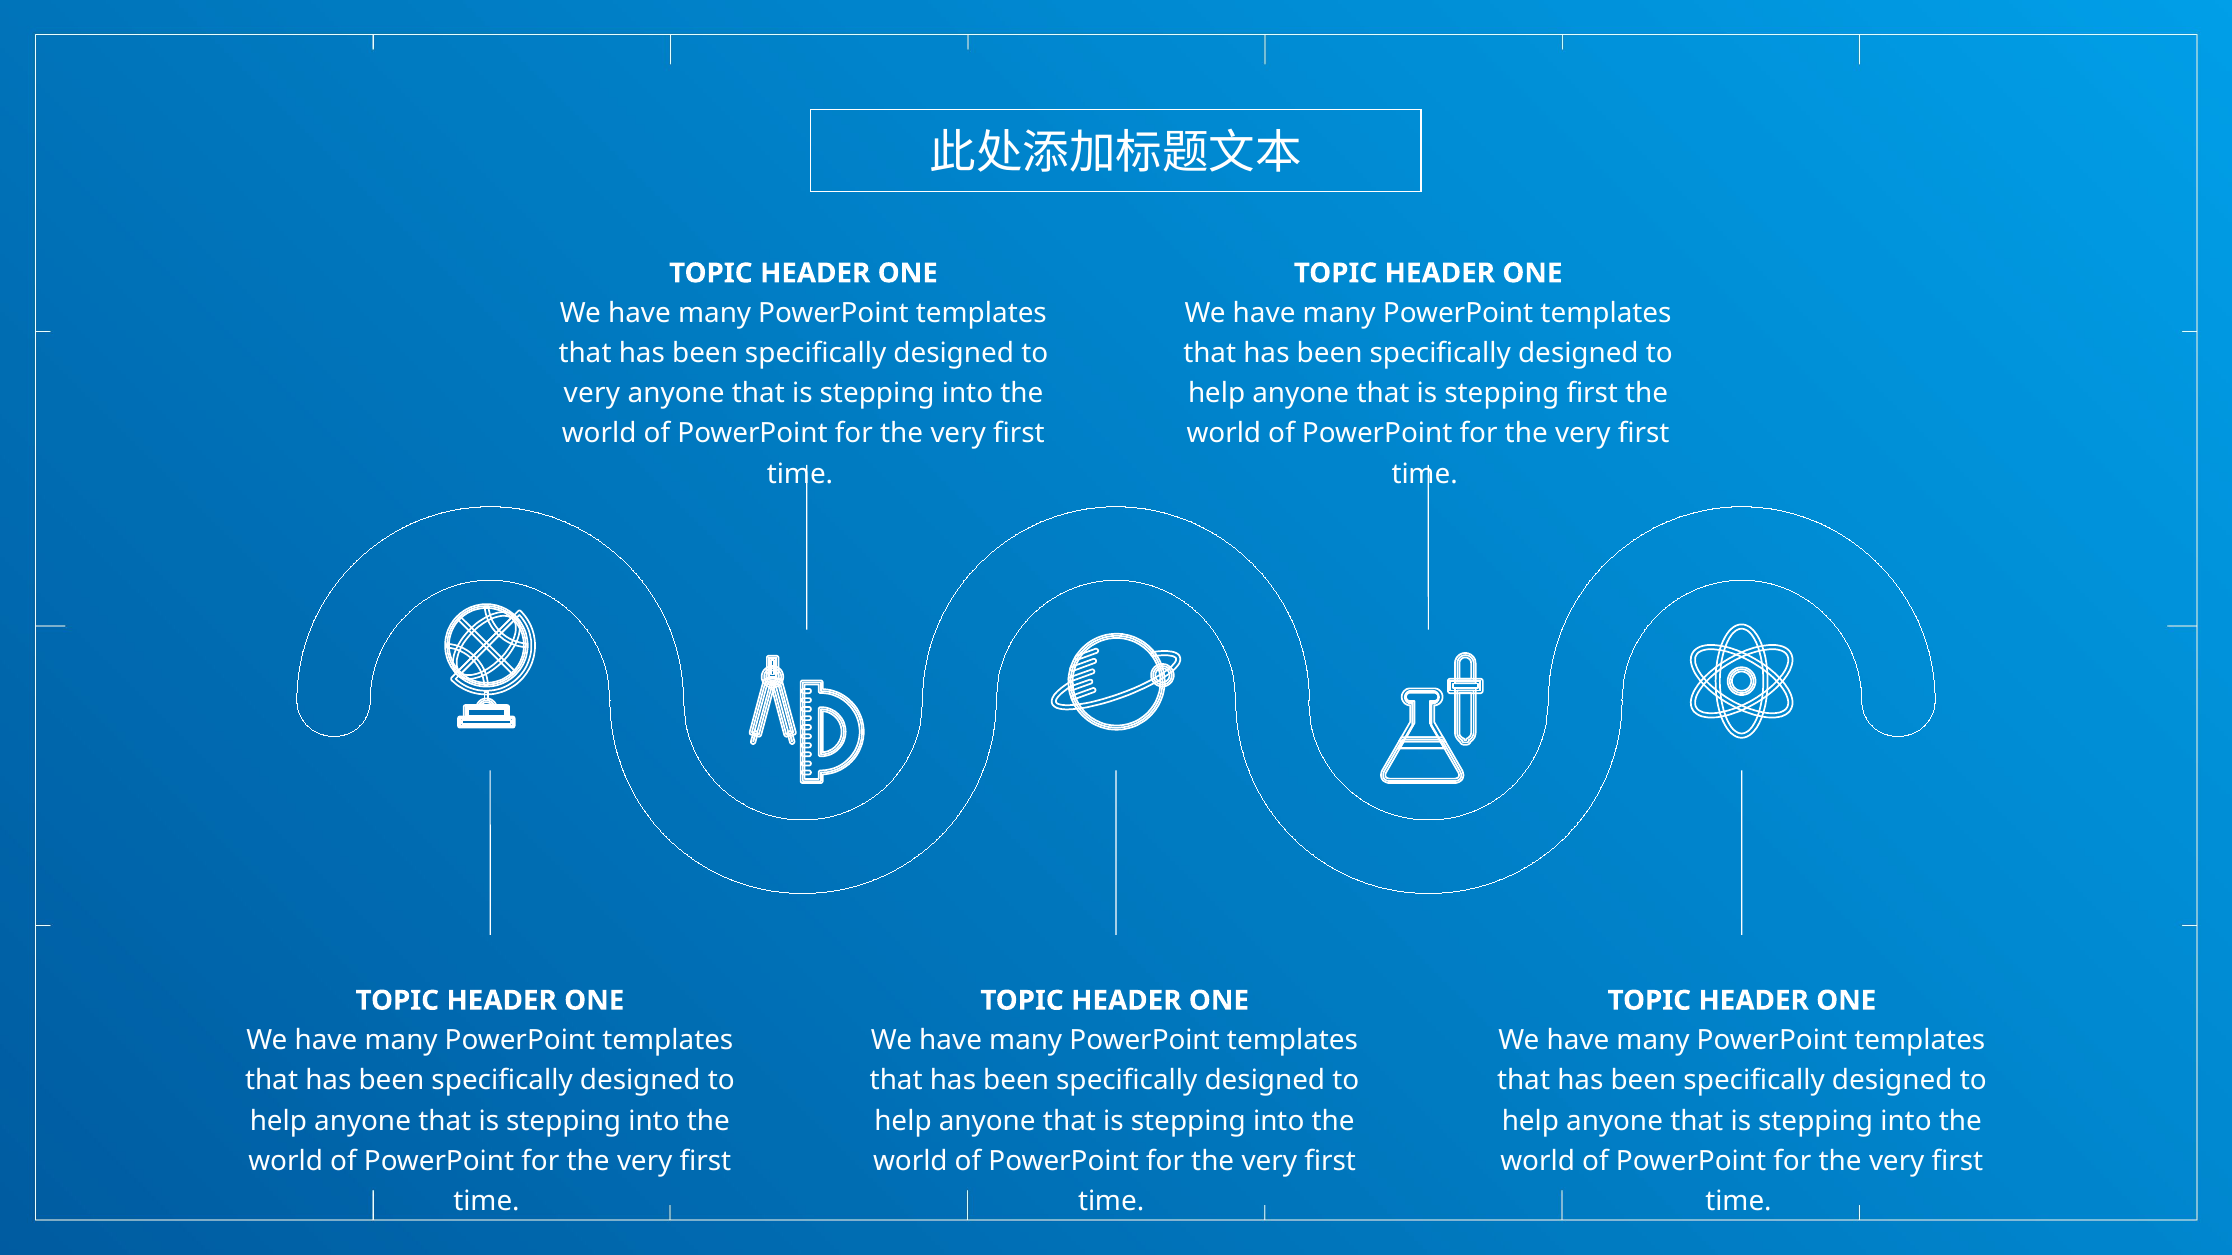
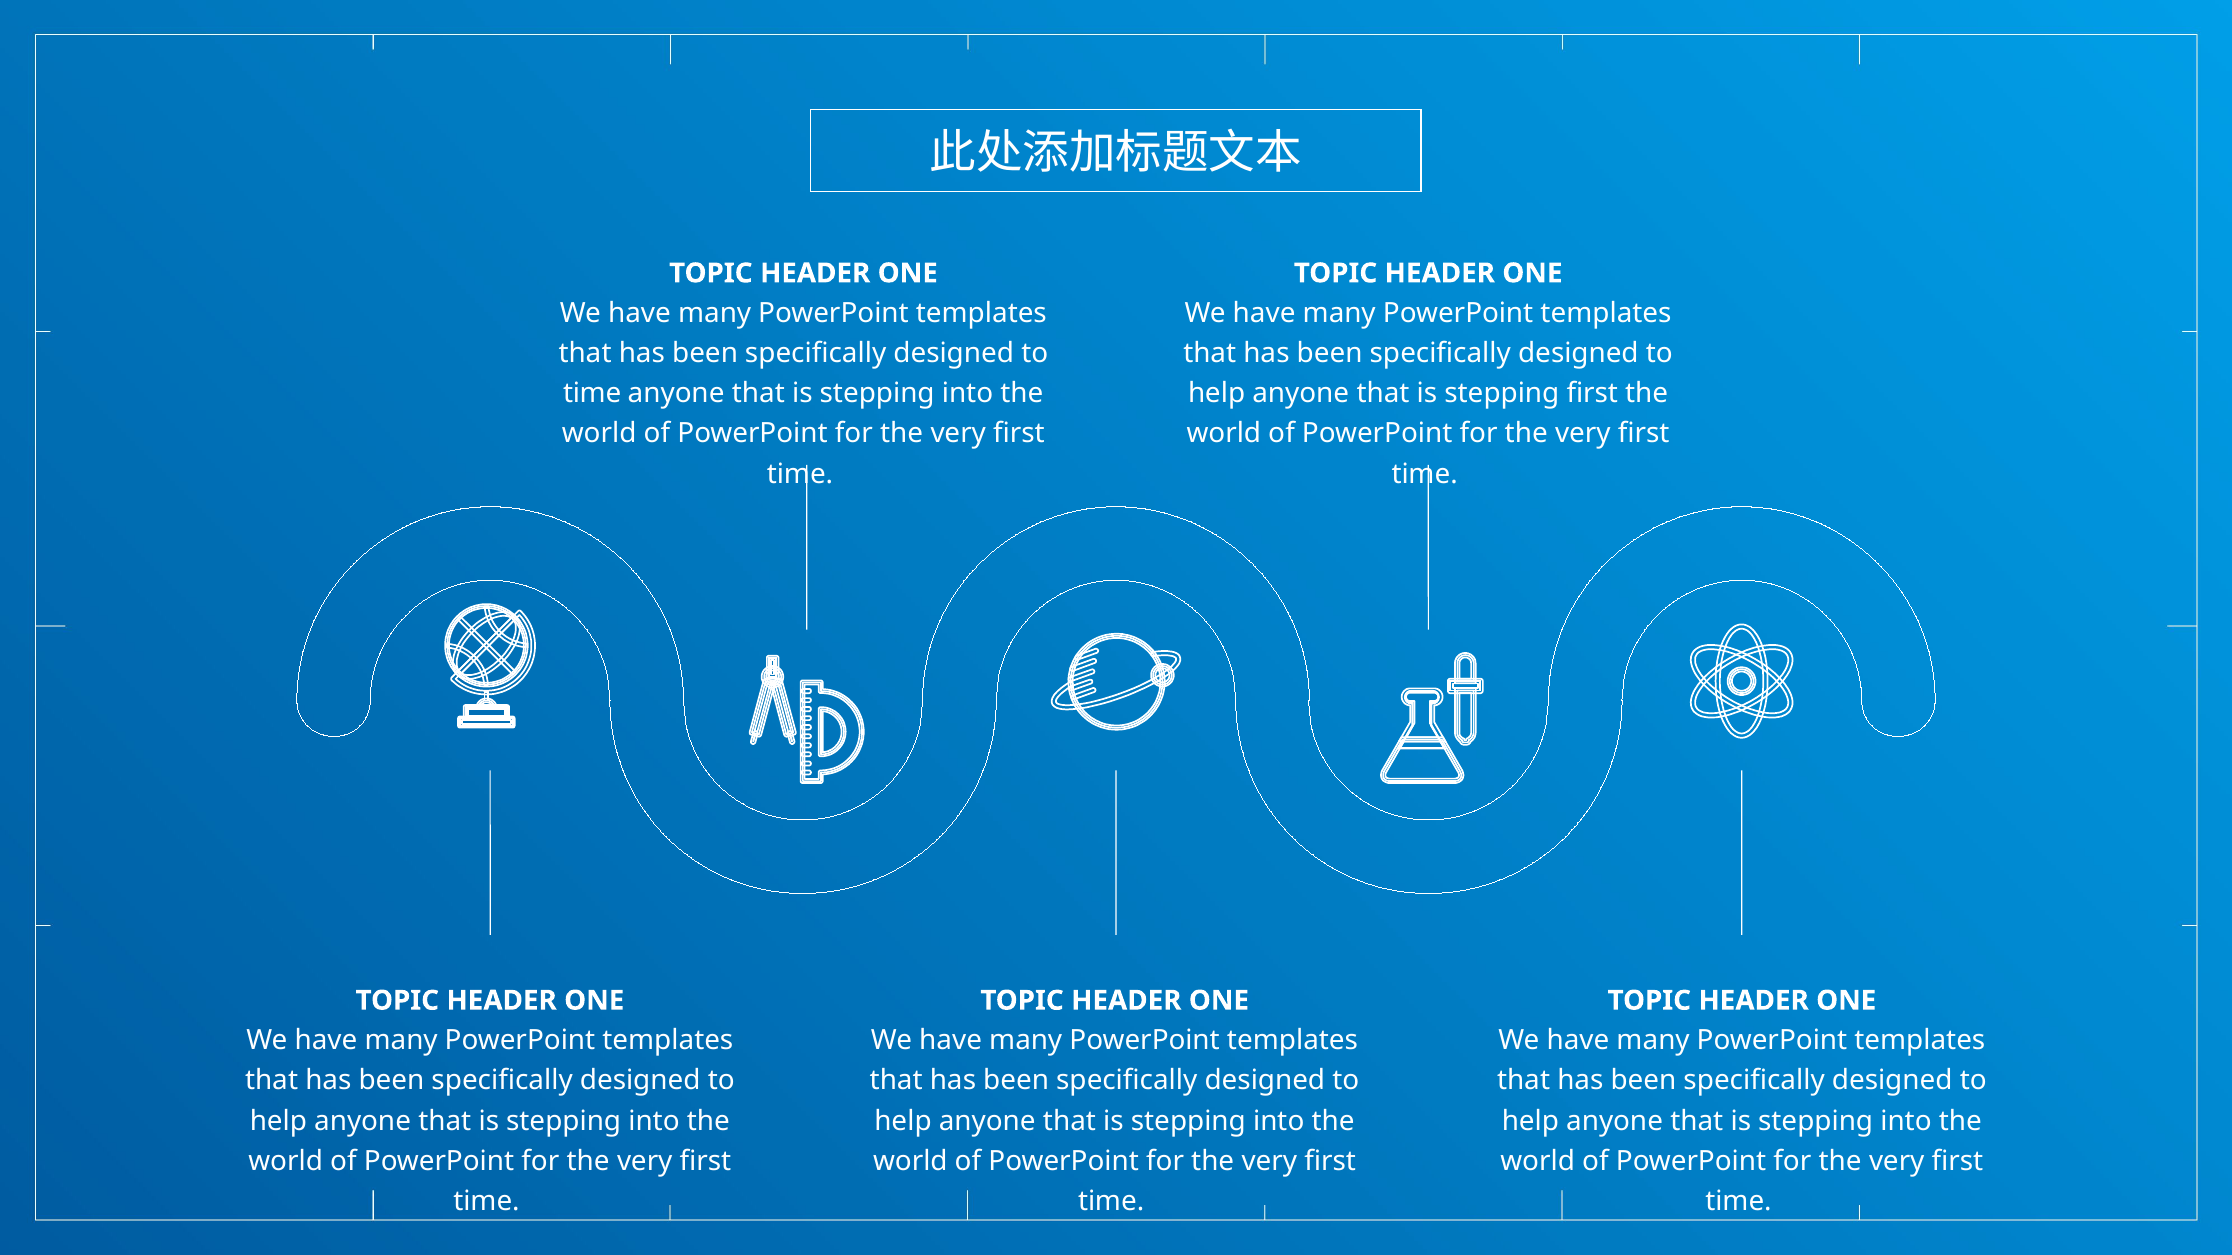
very at (592, 394): very -> time
